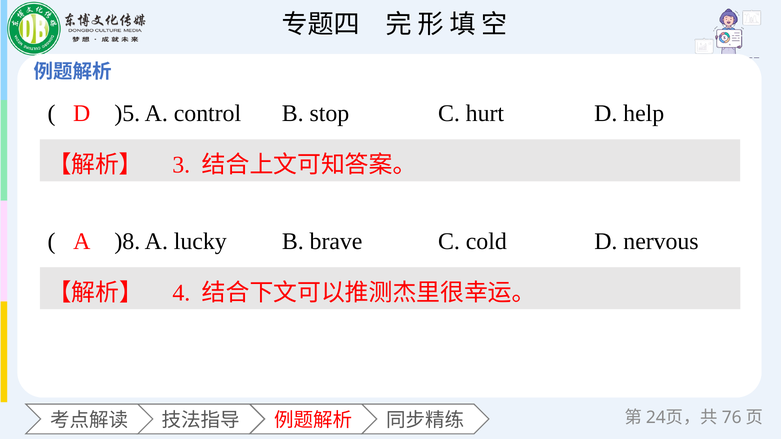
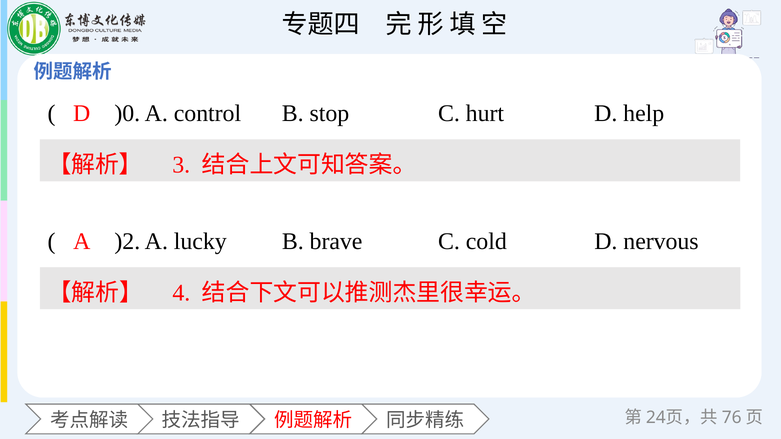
)5: )5 -> )0
)8: )8 -> )2
